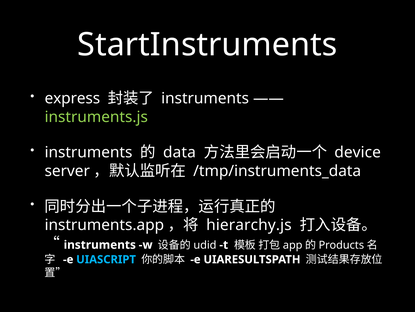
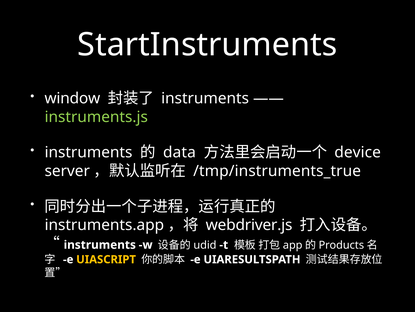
express: express -> window
/tmp/instruments_data: /tmp/instruments_data -> /tmp/instruments_true
hierarchy.js: hierarchy.js -> webdriver.js
UIASCRIPT colour: light blue -> yellow
